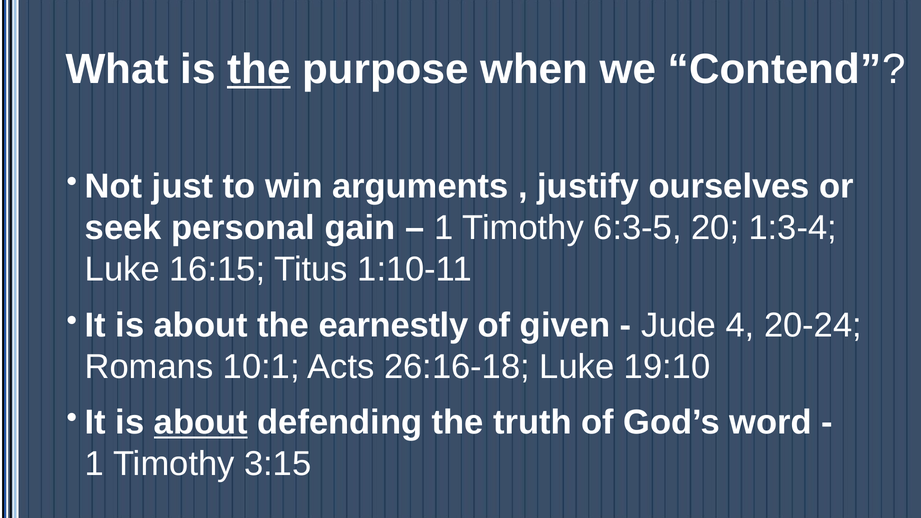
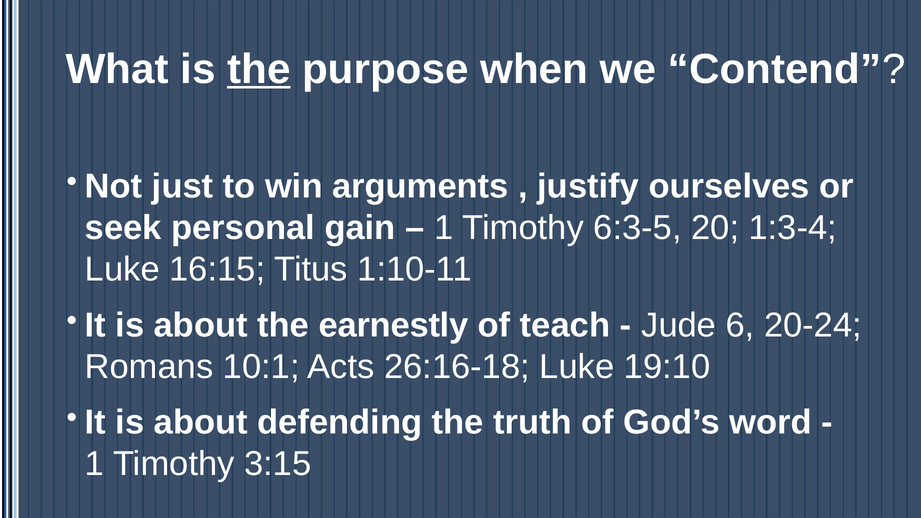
given: given -> teach
4: 4 -> 6
about at (201, 423) underline: present -> none
